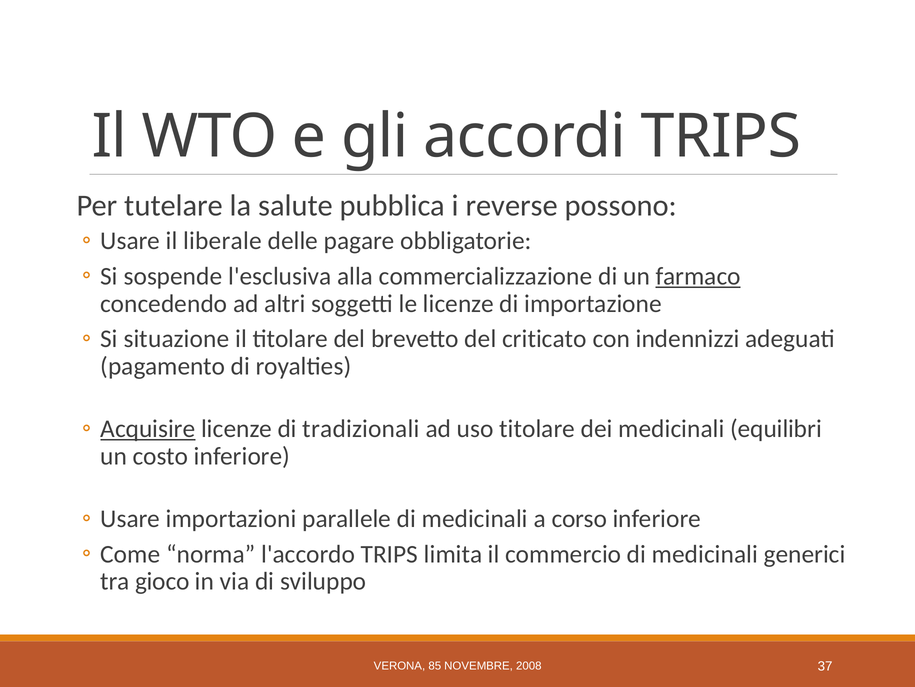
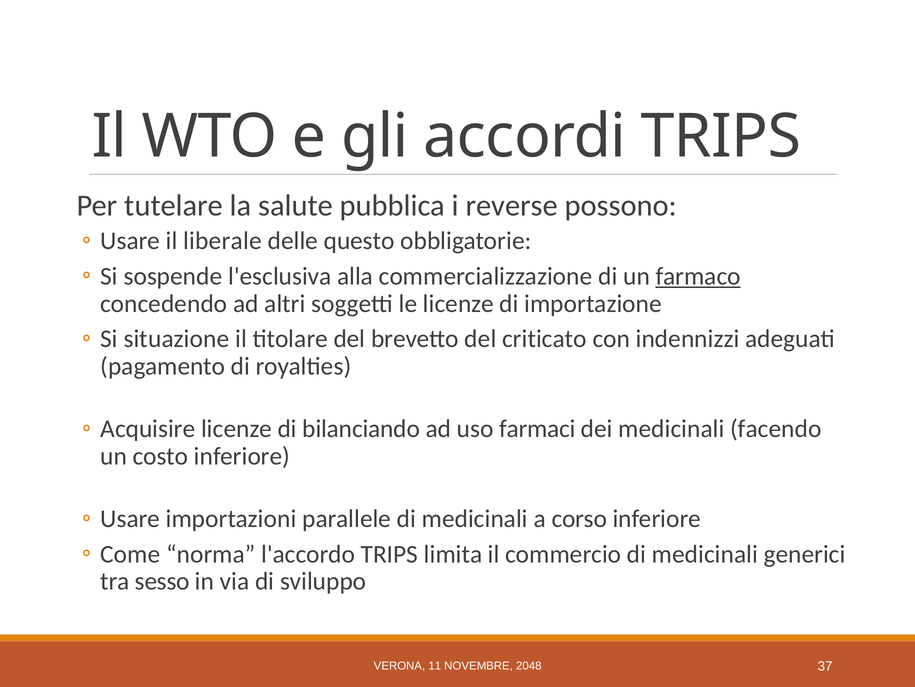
pagare: pagare -> questo
Acquisire underline: present -> none
tradizionali: tradizionali -> bilanciando
uso titolare: titolare -> farmaci
equilibri: equilibri -> facendo
gioco: gioco -> sesso
85: 85 -> 11
2008: 2008 -> 2048
